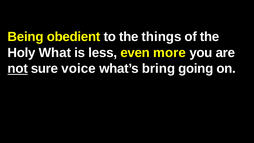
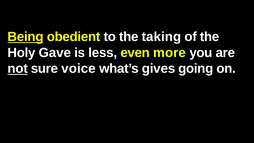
Being underline: none -> present
things: things -> taking
What: What -> Gave
bring: bring -> gives
